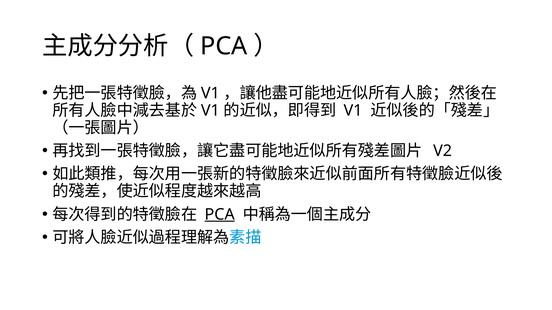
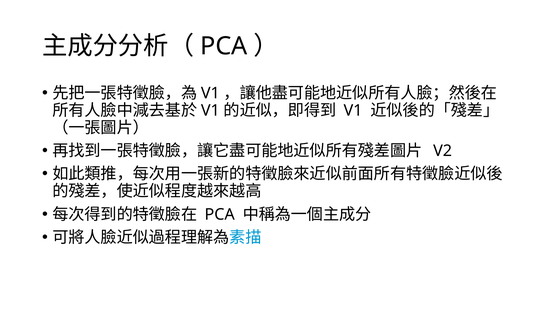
PCA at (220, 215) underline: present -> none
